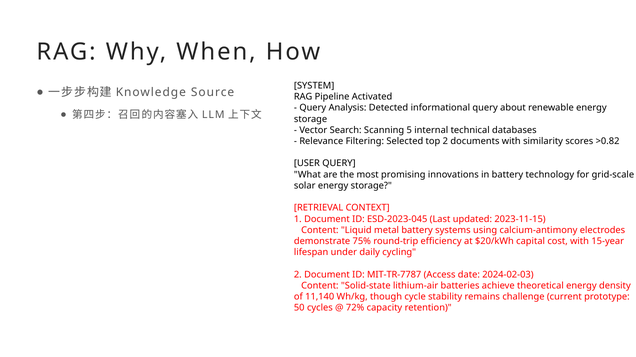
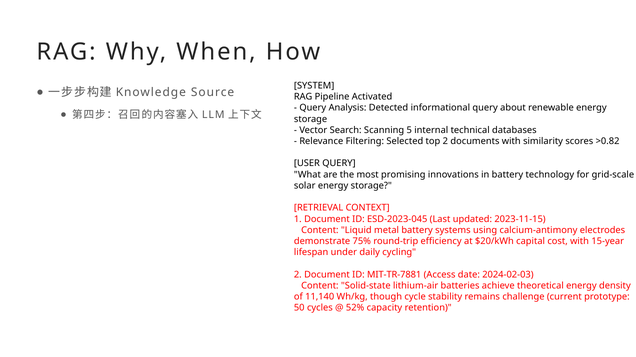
MIT-TR-7787: MIT-TR-7787 -> MIT-TR-7881
72%: 72% -> 52%
